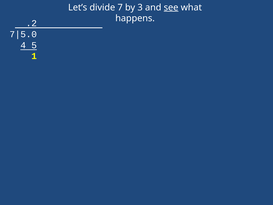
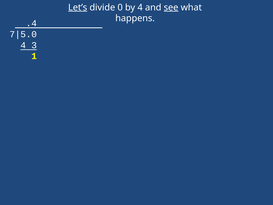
Let’s underline: none -> present
7: 7 -> 0
by 3: 3 -> 4
.2: .2 -> .4
5: 5 -> 3
